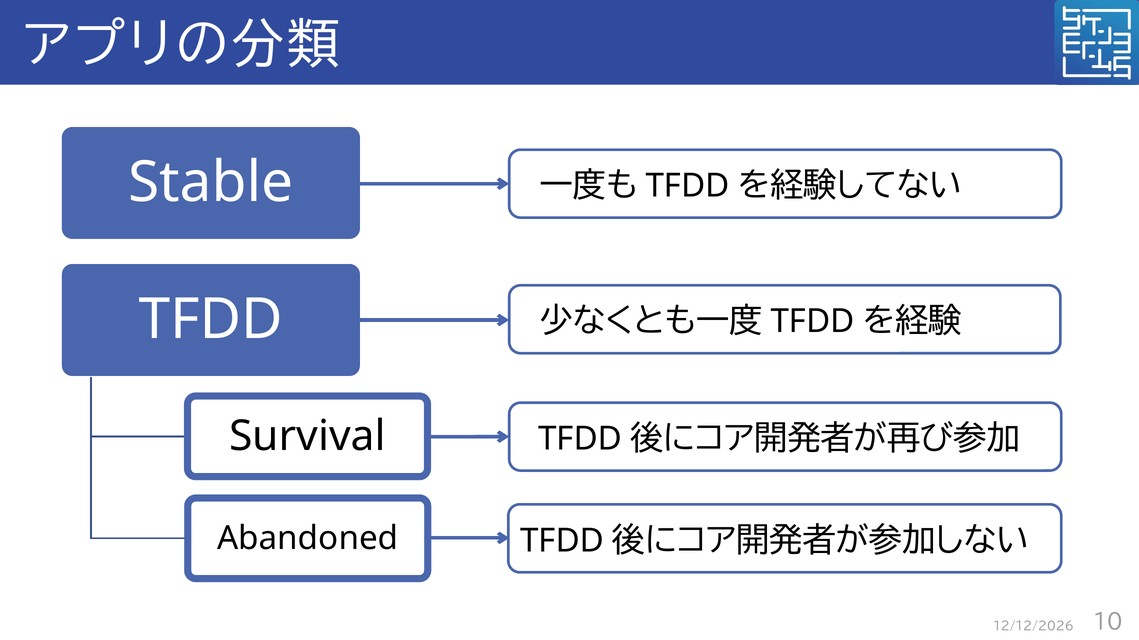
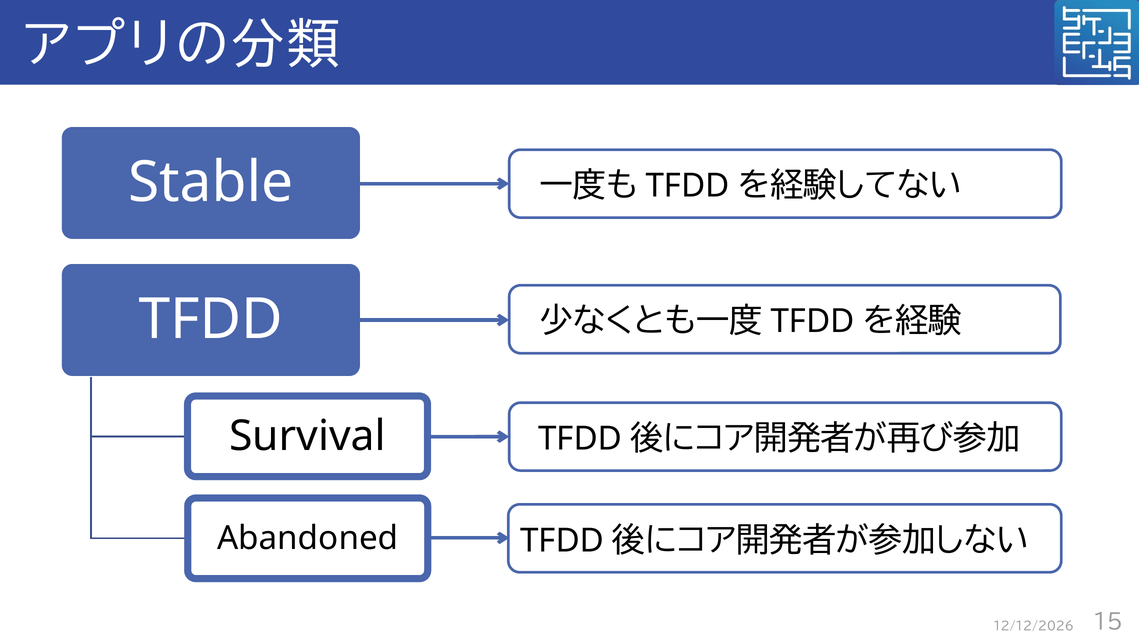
10: 10 -> 15
